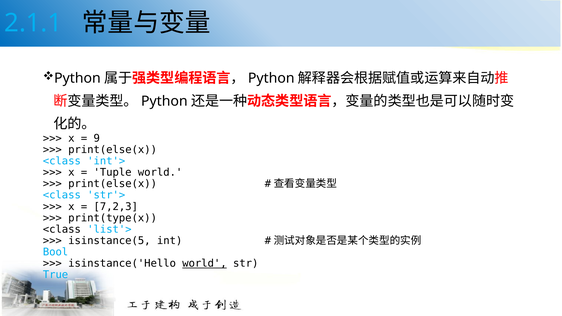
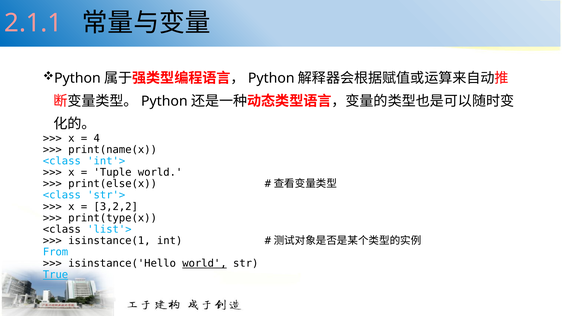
2.1.1 colour: light blue -> pink
9: 9 -> 4
print(else(x at (113, 150): print(else(x -> print(name(x
7,2,3: 7,2,3 -> 3,2,2
isinstance(5: isinstance(5 -> isinstance(1
Bool: Bool -> From
True underline: none -> present
